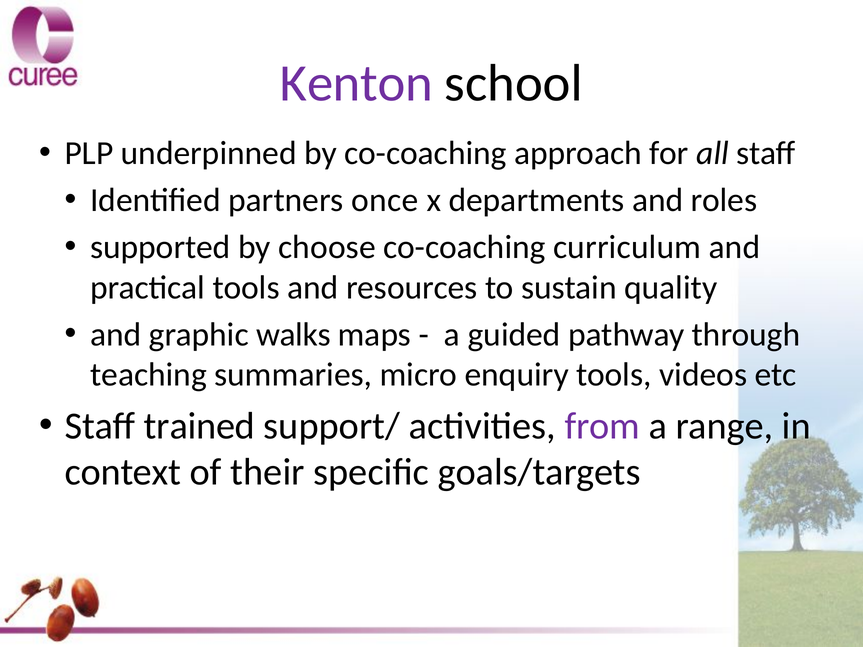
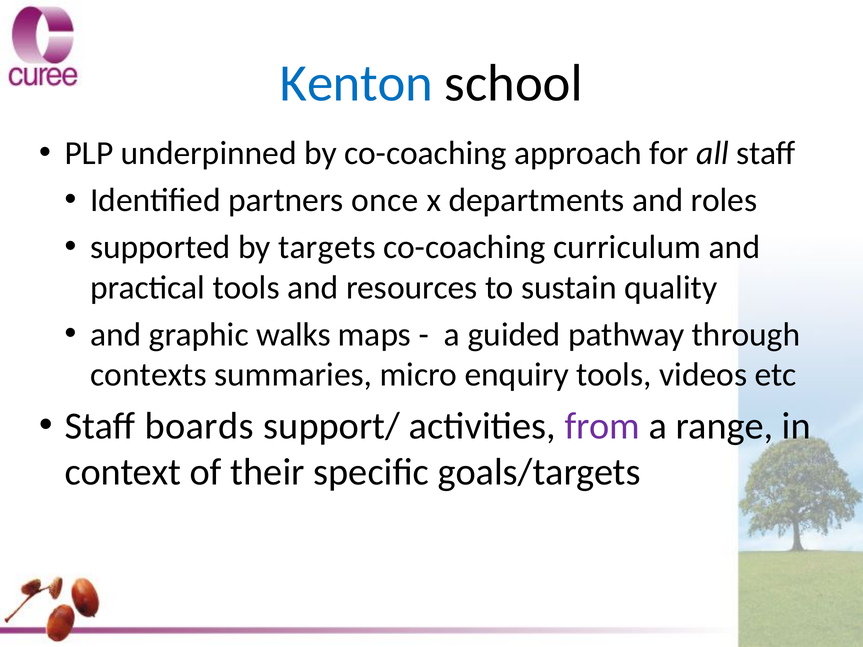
Kenton colour: purple -> blue
choose: choose -> targets
teaching: teaching -> contexts
trained: trained -> boards
